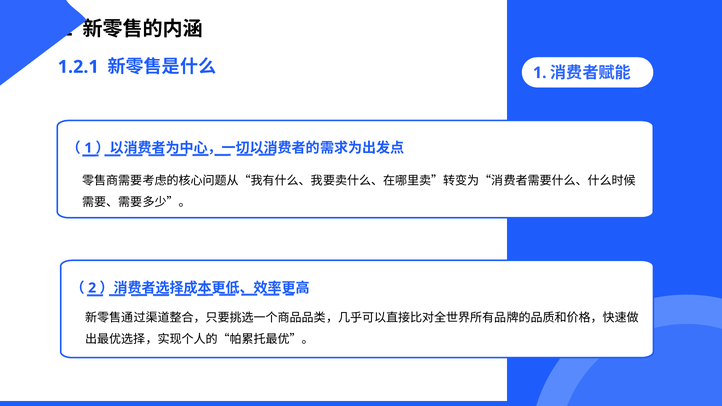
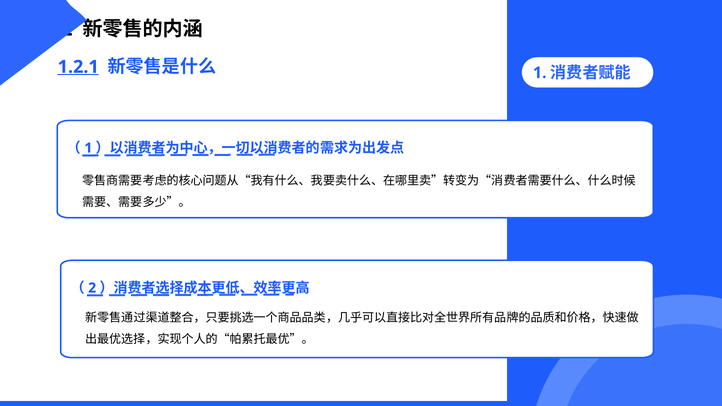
1.2.1 underline: none -> present
